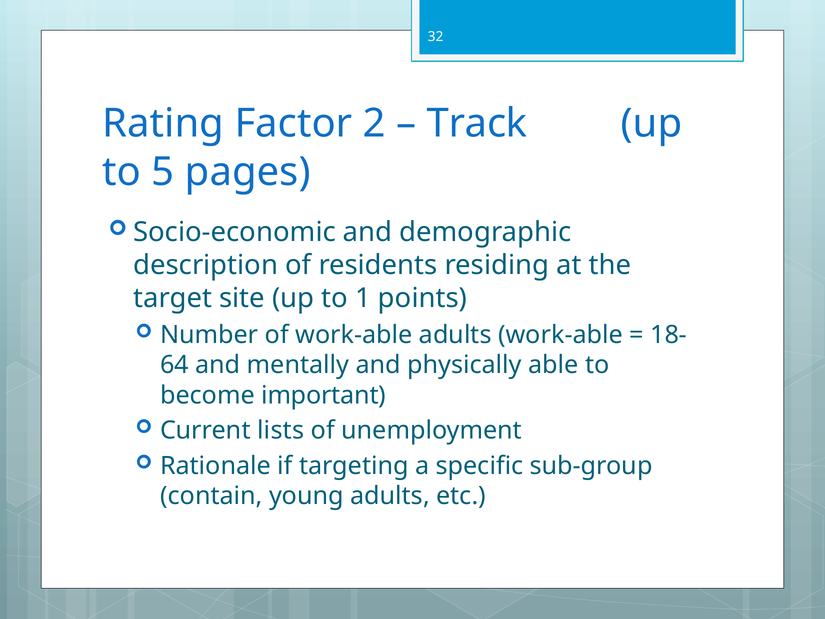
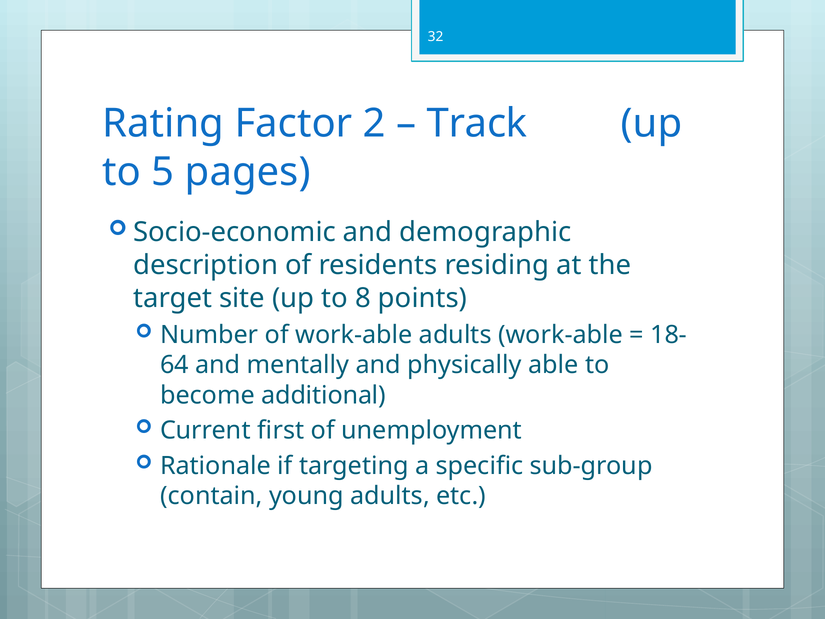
1: 1 -> 8
important: important -> additional
lists: lists -> first
